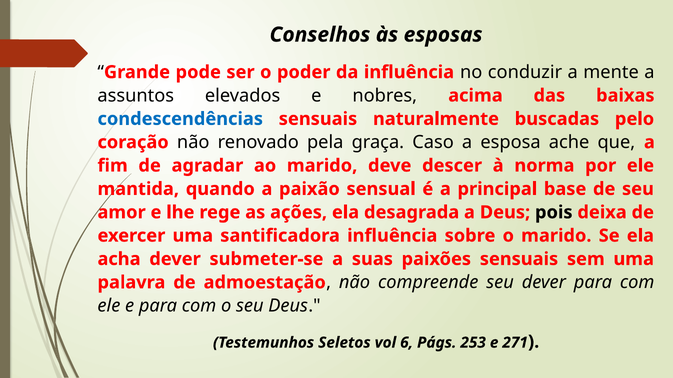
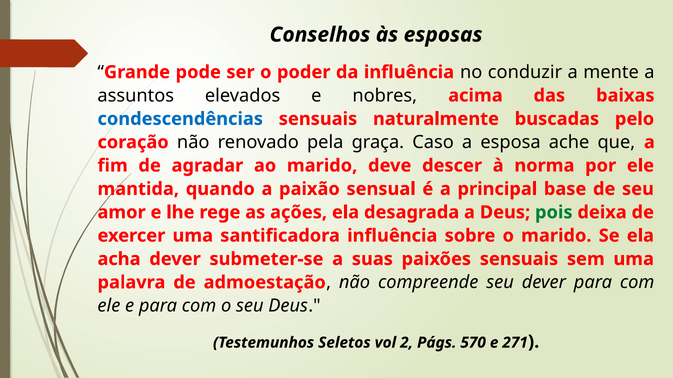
pois colour: black -> green
6: 6 -> 2
253: 253 -> 570
